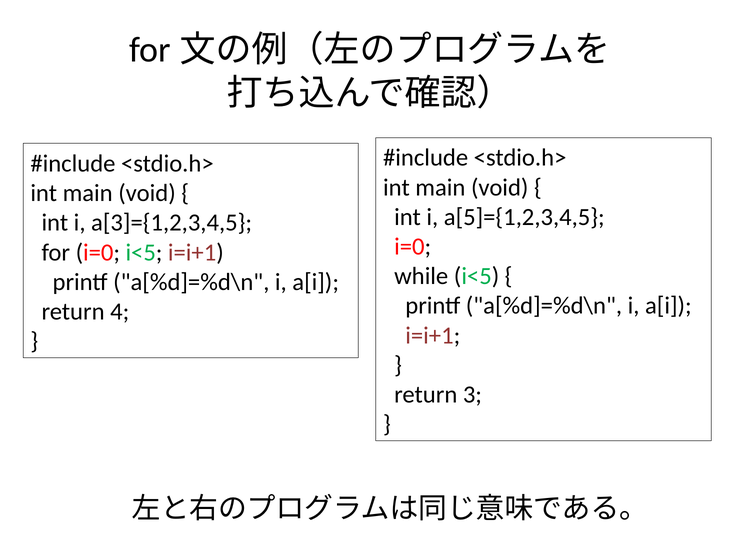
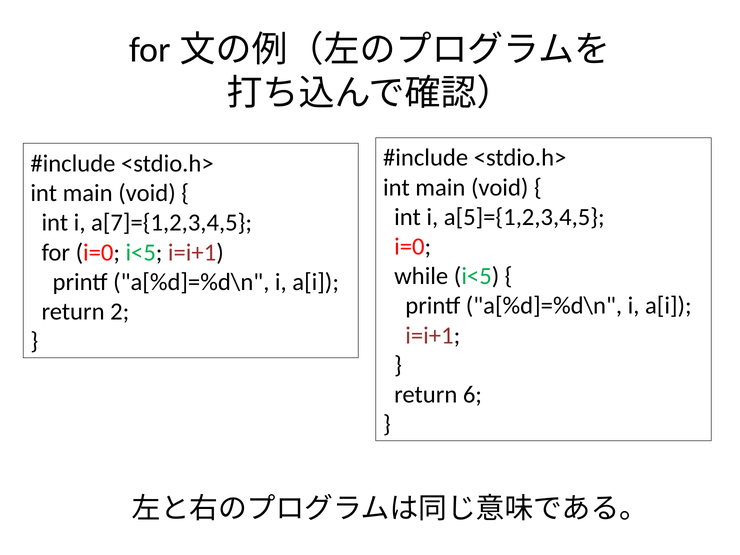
a[3]={1,2,3,4,5: a[3]={1,2,3,4,5 -> a[7]={1,2,3,4,5
4: 4 -> 2
3: 3 -> 6
